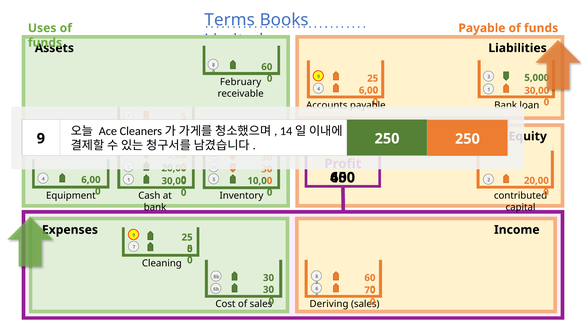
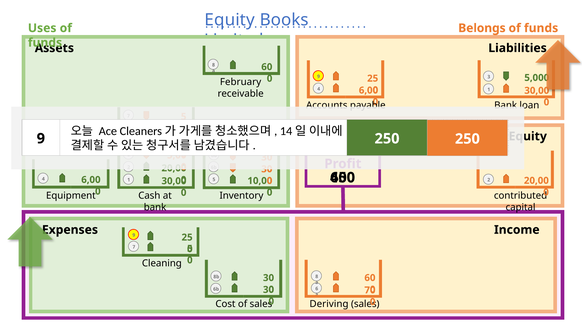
Terms at (230, 20): Terms -> Equity
Payable at (482, 28): Payable -> Belongs
